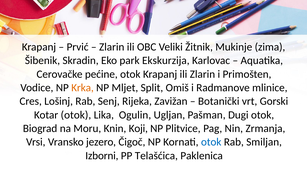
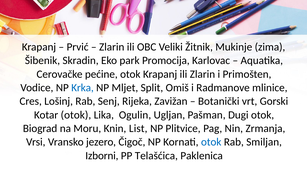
Ekskurzija: Ekskurzija -> Promocija
Krka colour: orange -> blue
Koji: Koji -> List
